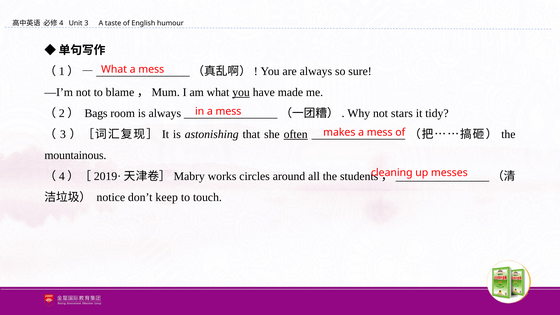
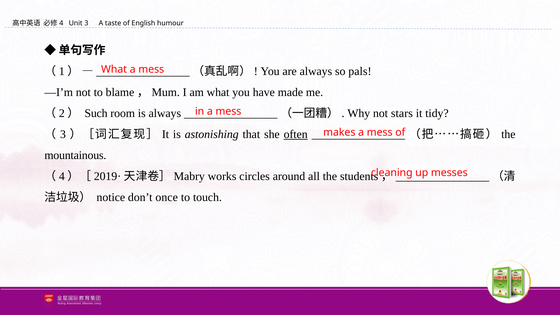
sure: sure -> pals
you at (241, 92) underline: present -> none
Bags: Bags -> Such
keep: keep -> once
